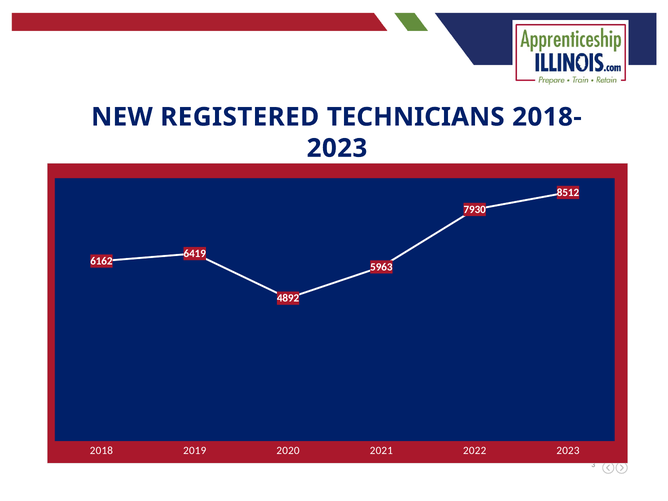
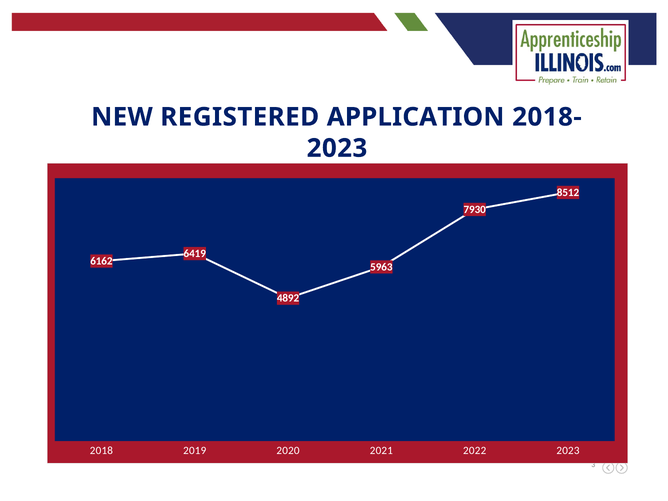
TECHNICIANS: TECHNICIANS -> APPLICATION
